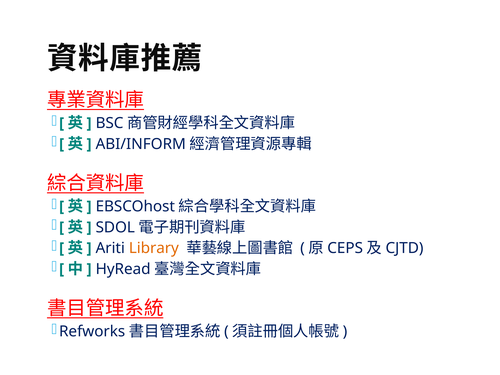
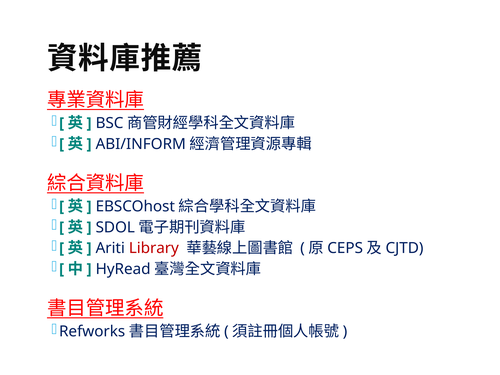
Library colour: orange -> red
